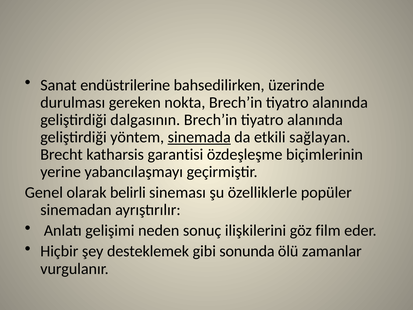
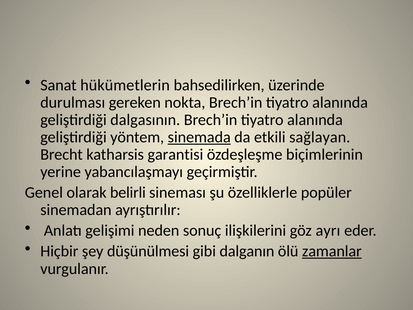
endüstrilerine: endüstrilerine -> hükümetlerin
film: film -> ayrı
desteklemek: desteklemek -> düşünülmesi
sonunda: sonunda -> dalganın
zamanlar underline: none -> present
